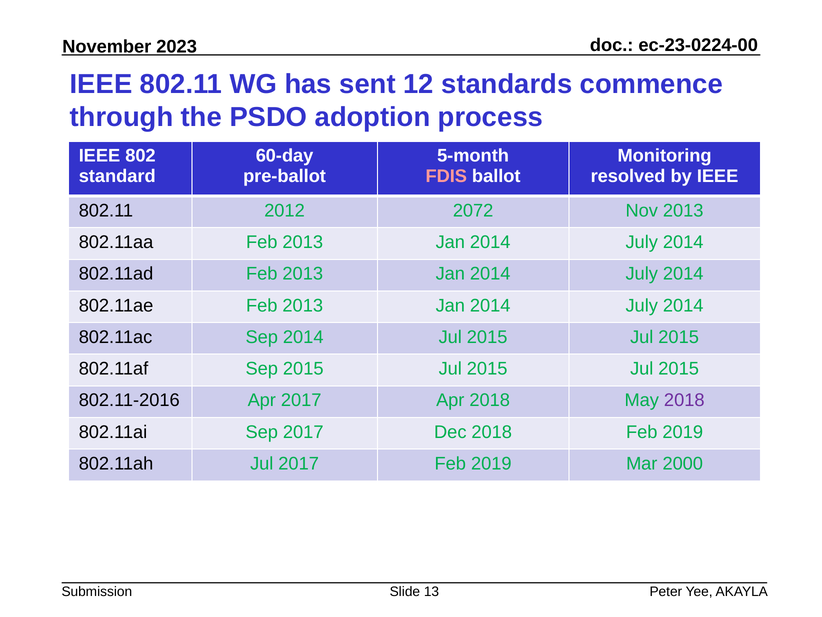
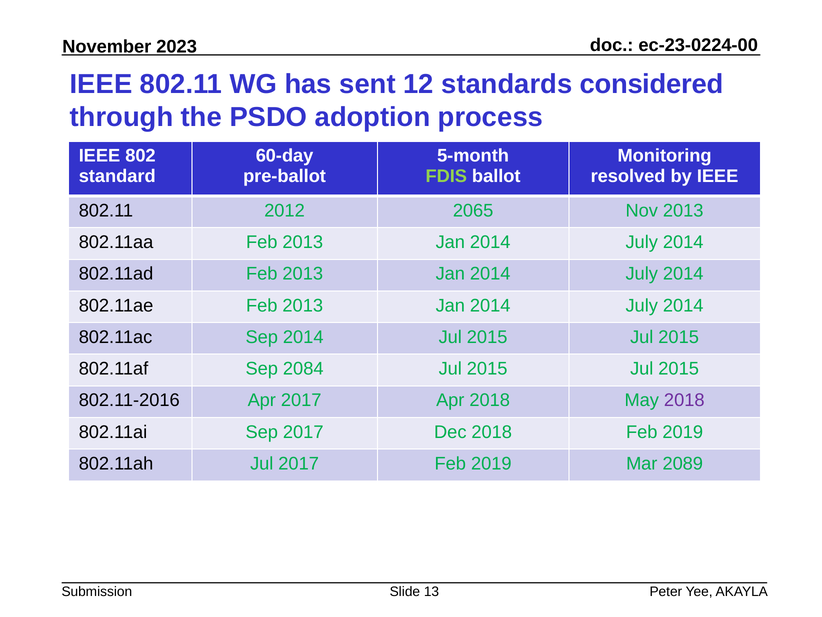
commence: commence -> considered
FDIS colour: pink -> light green
2072: 2072 -> 2065
Sep 2015: 2015 -> 2084
2000: 2000 -> 2089
